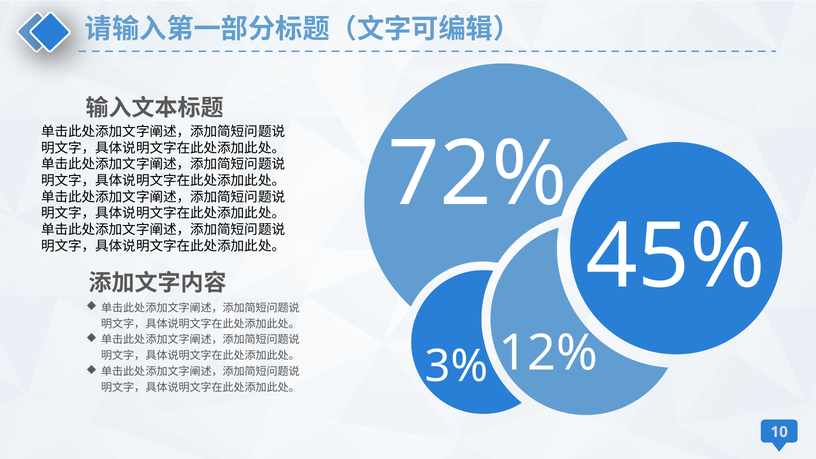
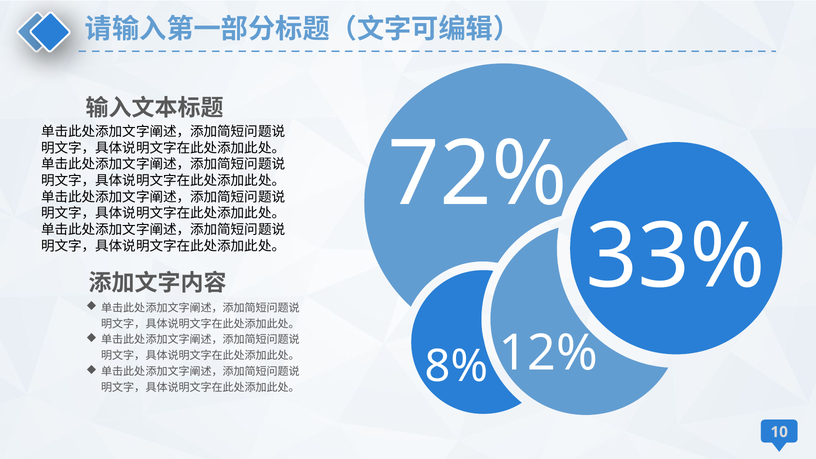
45%: 45% -> 33%
3%: 3% -> 8%
